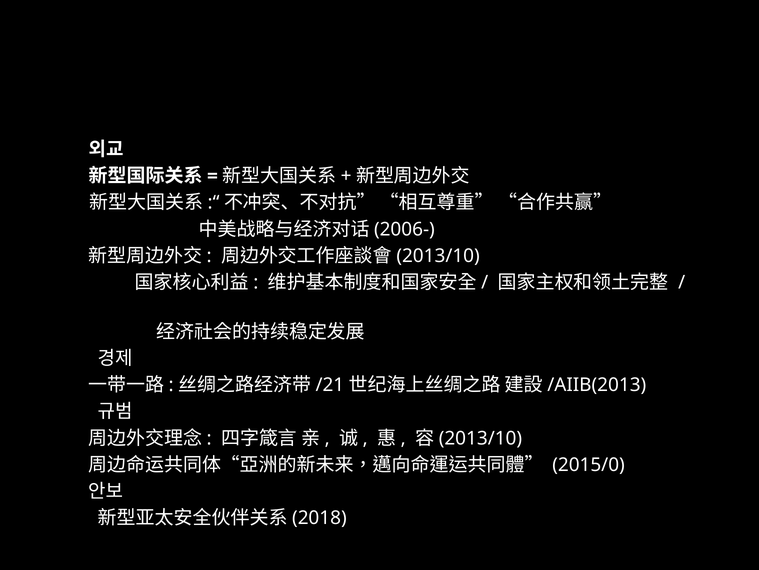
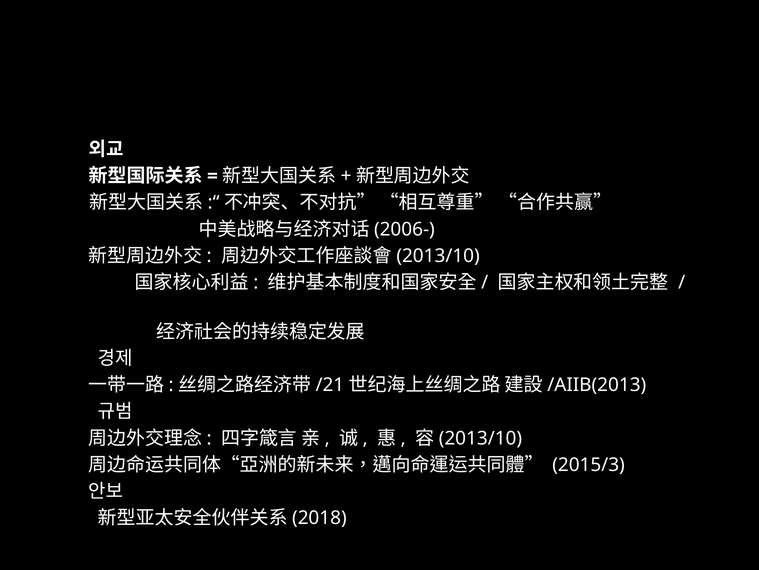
2015/0: 2015/0 -> 2015/3
